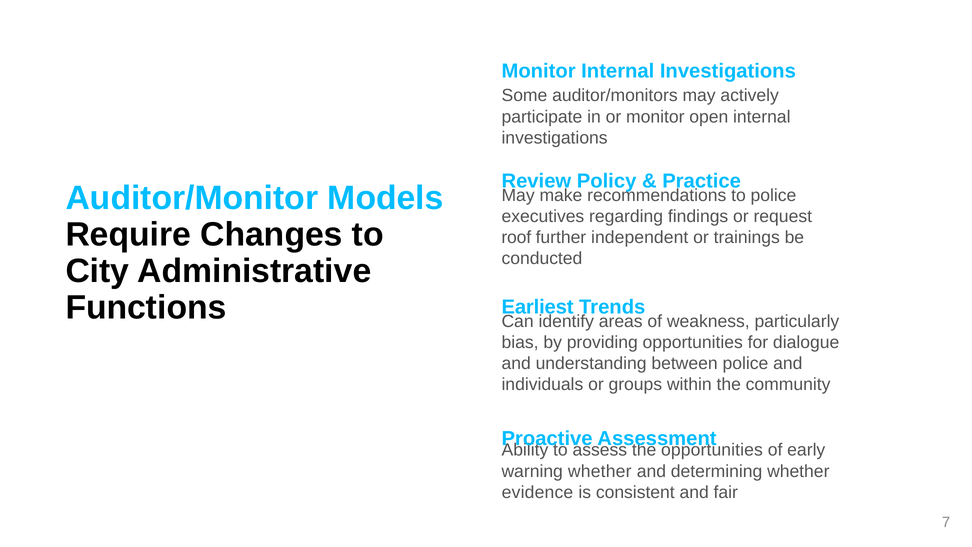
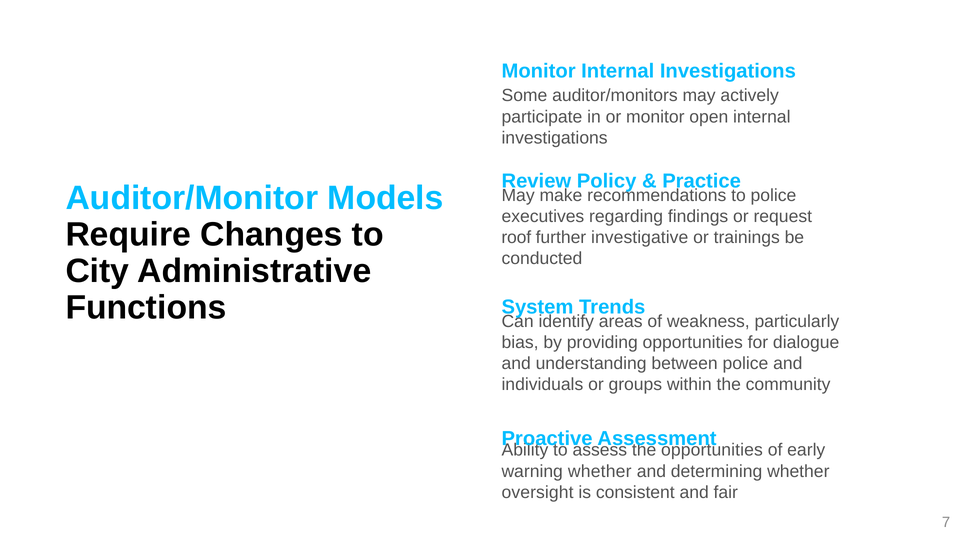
independent: independent -> investigative
Earliest: Earliest -> System
evidence: evidence -> oversight
